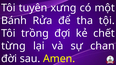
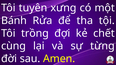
từng: từng -> cùng
chan: chan -> từng
